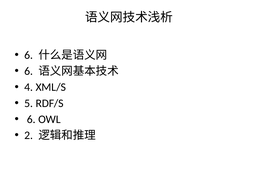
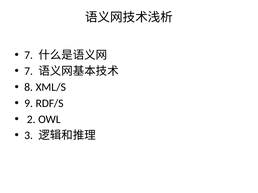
6 at (29, 55): 6 -> 7
6 at (29, 71): 6 -> 7
4: 4 -> 8
5: 5 -> 9
6 at (31, 120): 6 -> 2
2: 2 -> 3
